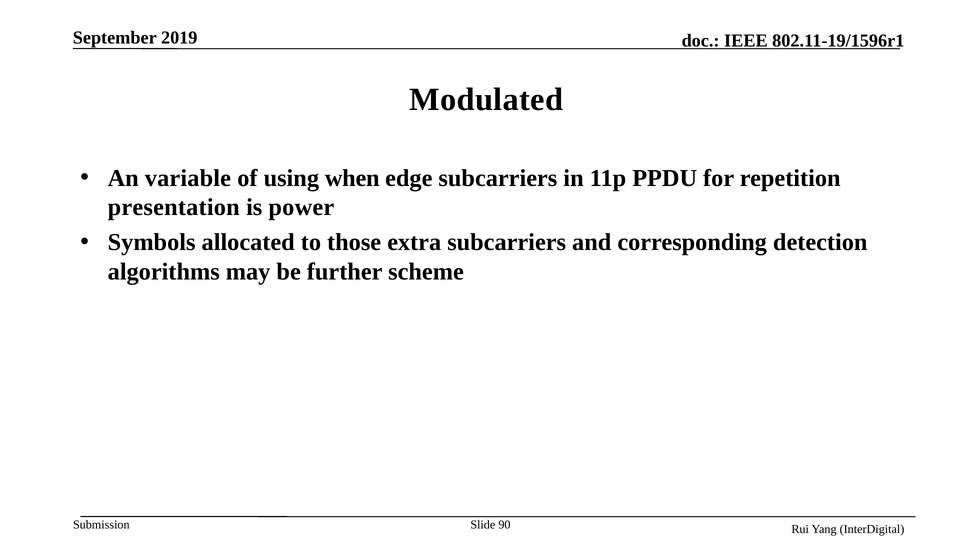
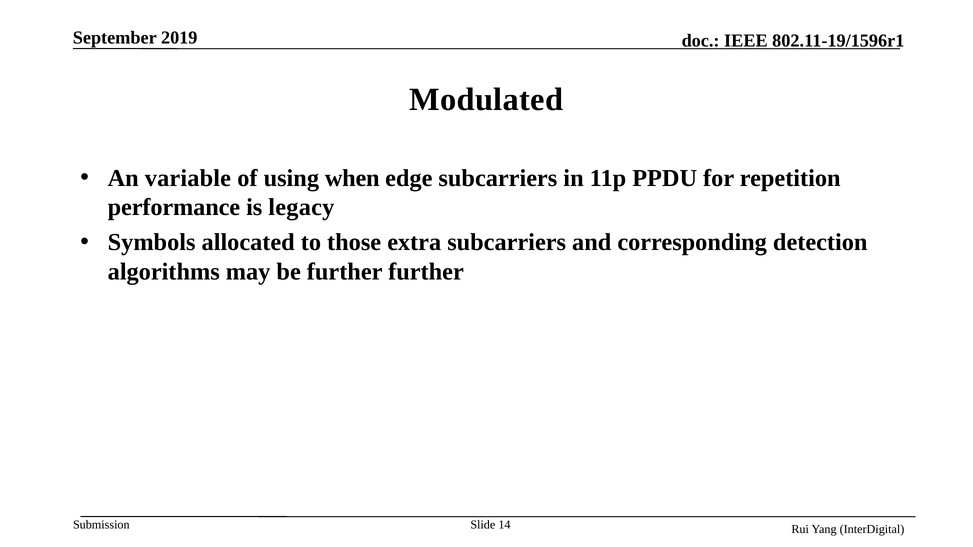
presentation: presentation -> performance
power: power -> legacy
further scheme: scheme -> further
90: 90 -> 14
